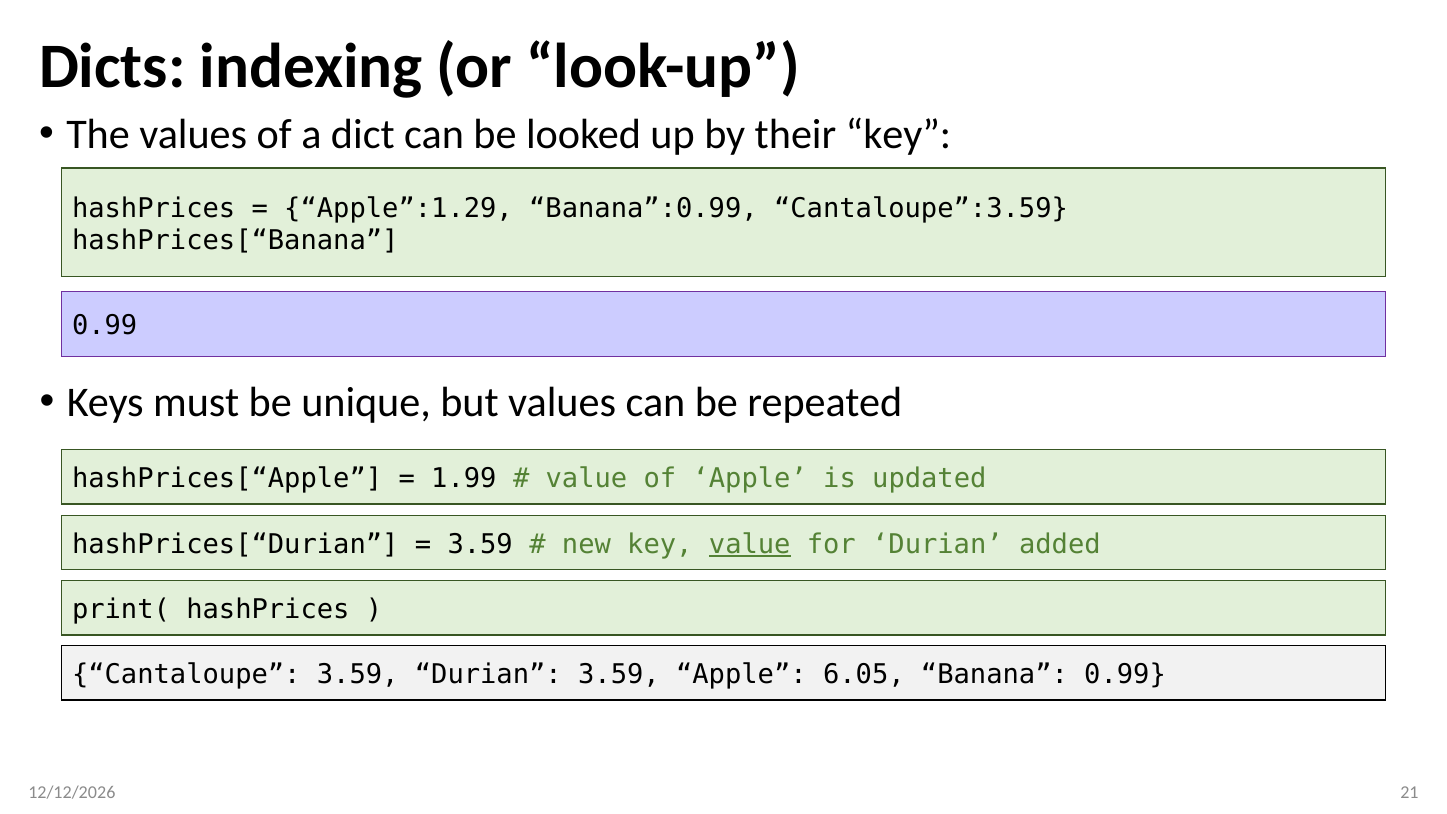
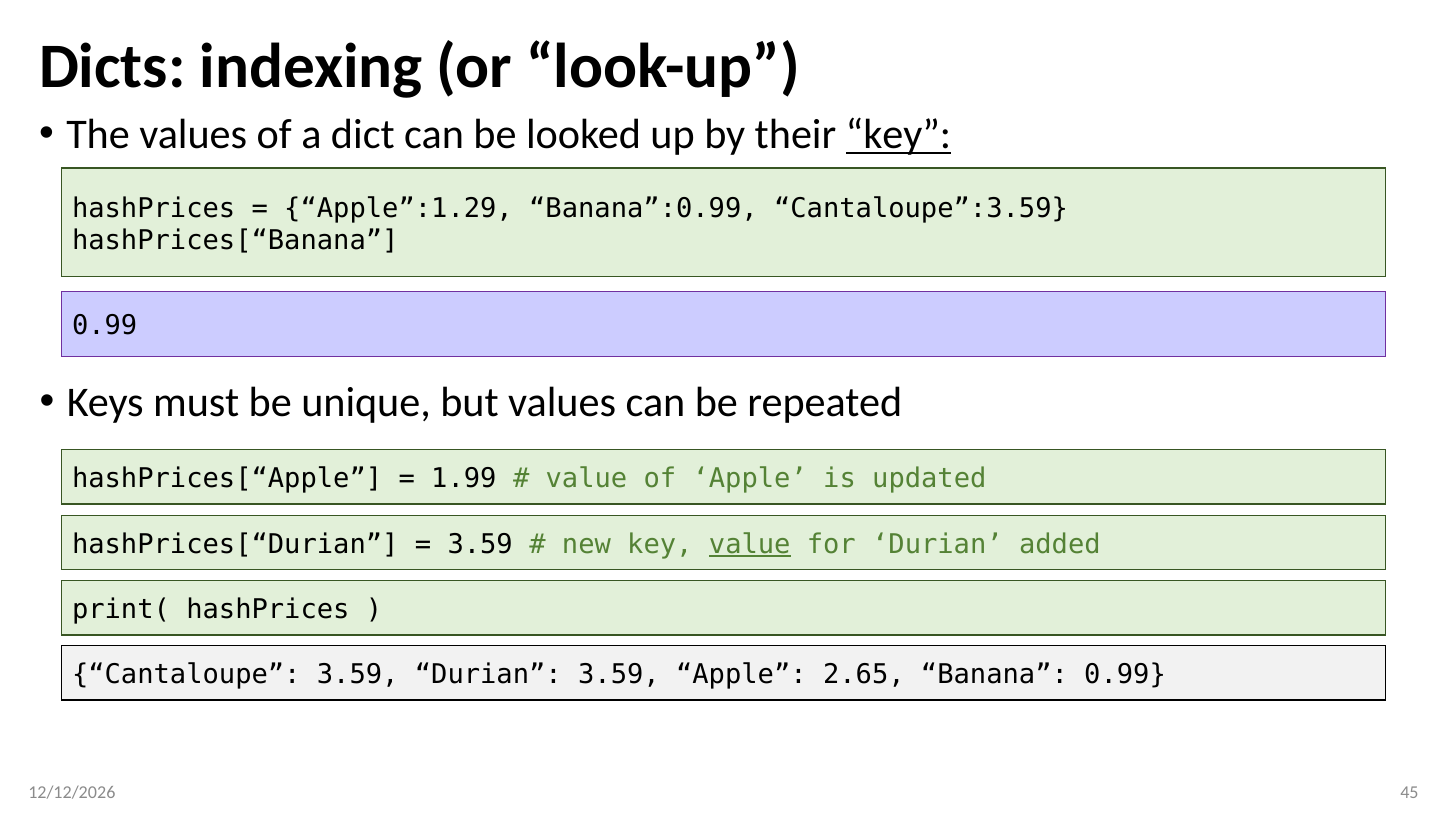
key at (898, 135) underline: none -> present
6.05: 6.05 -> 2.65
21: 21 -> 45
